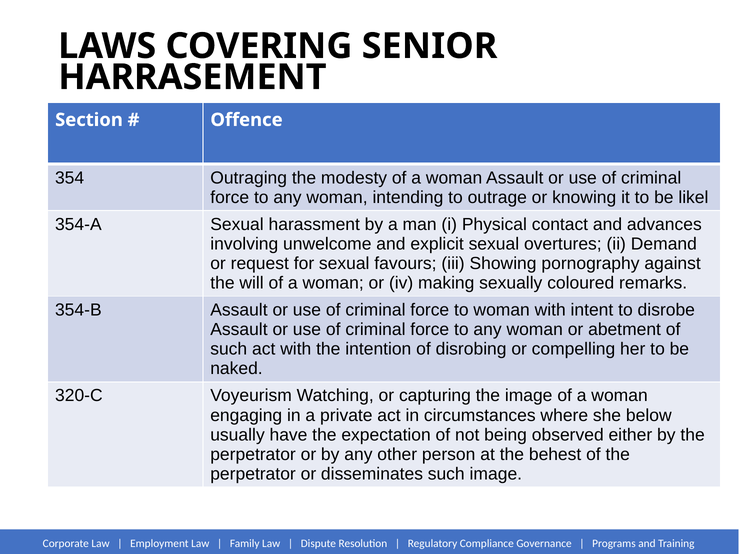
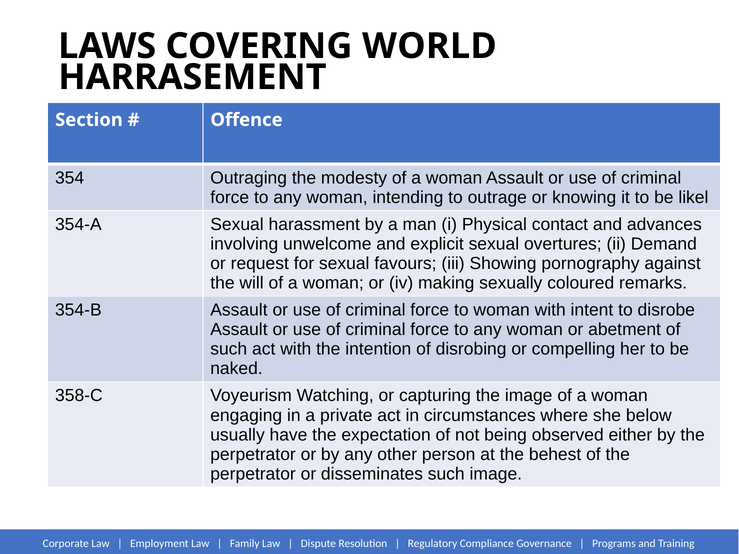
SENIOR: SENIOR -> WORLD
320-C: 320-C -> 358-C
